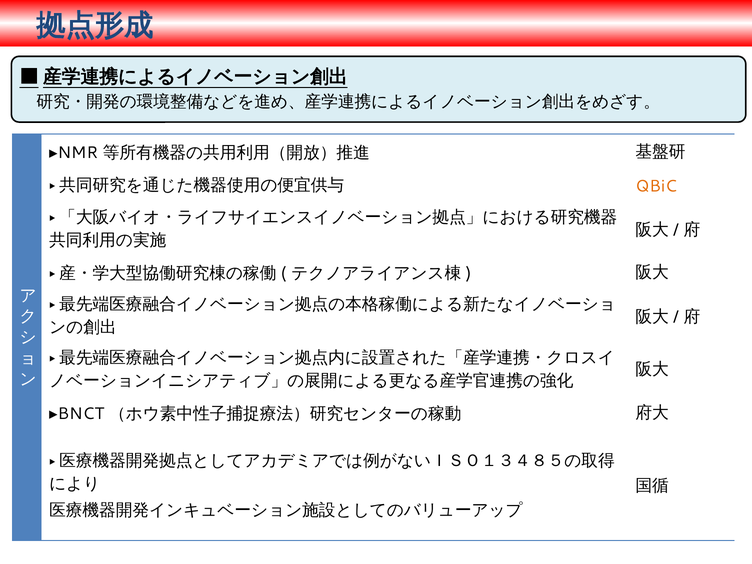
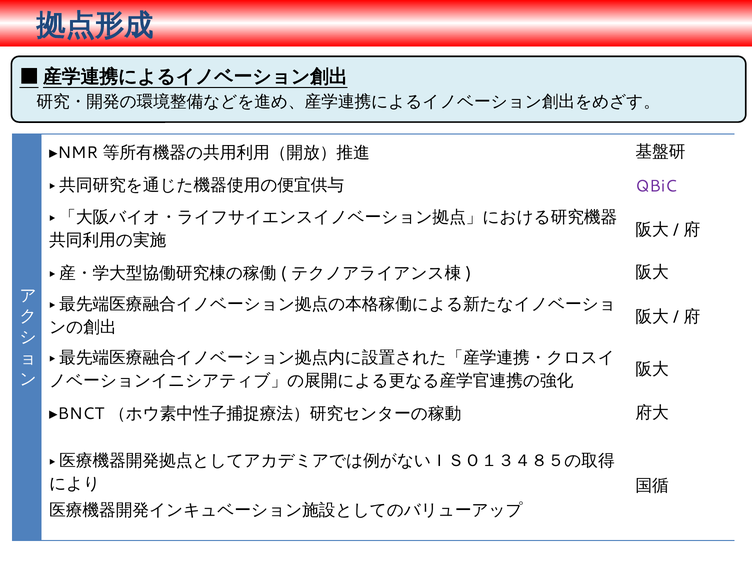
QBiC colour: orange -> purple
